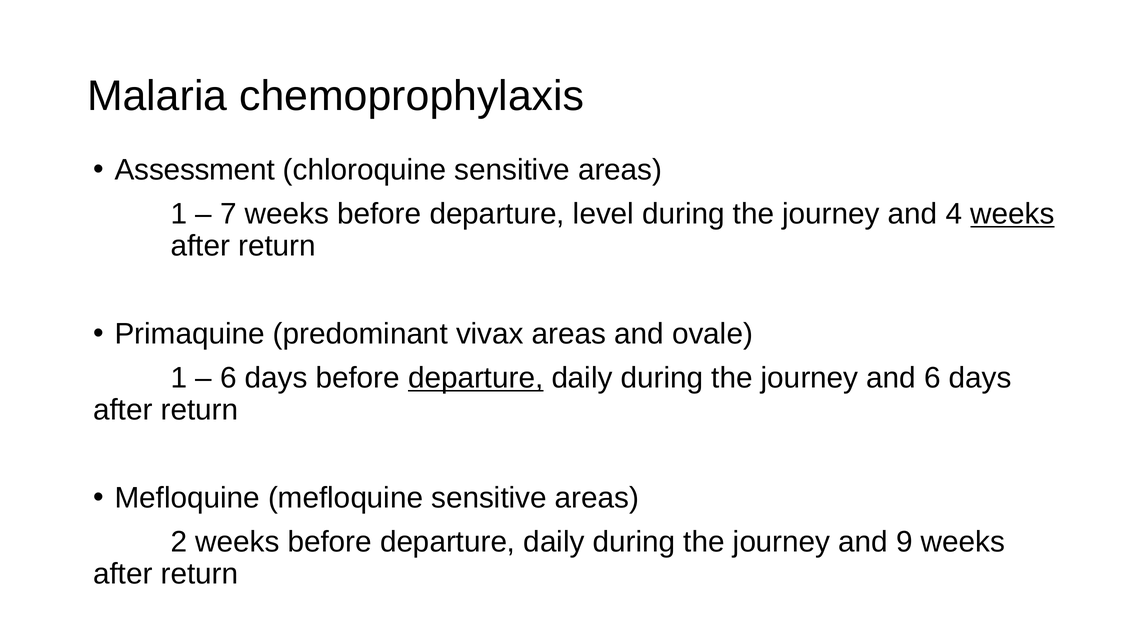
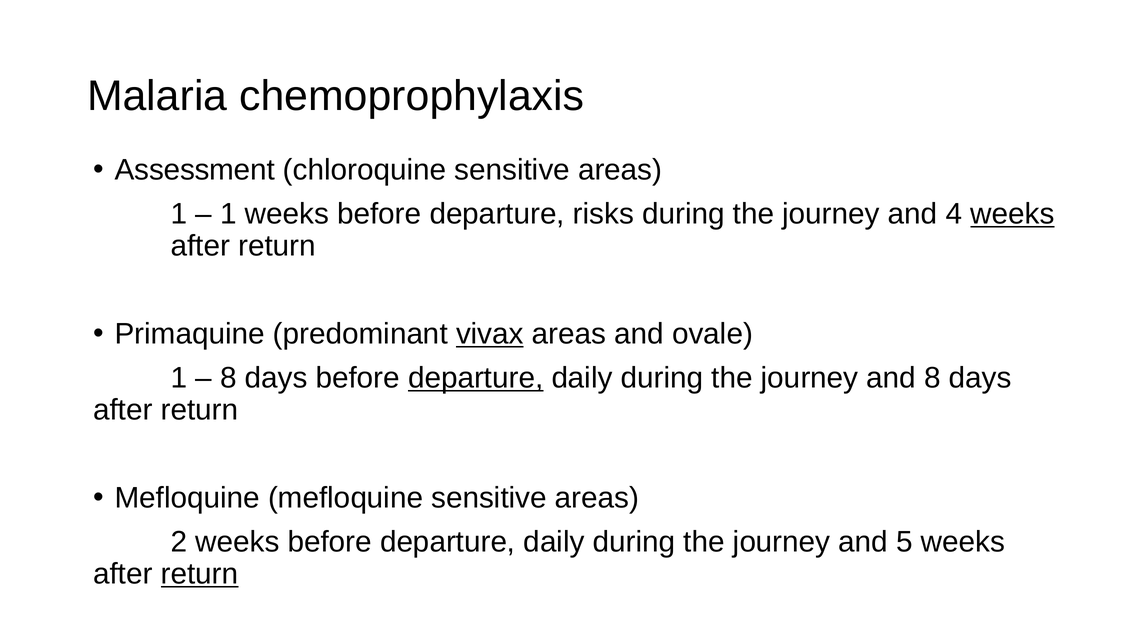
7 at (228, 214): 7 -> 1
level: level -> risks
vivax underline: none -> present
6 at (228, 378): 6 -> 8
and 6: 6 -> 8
9: 9 -> 5
return at (200, 574) underline: none -> present
